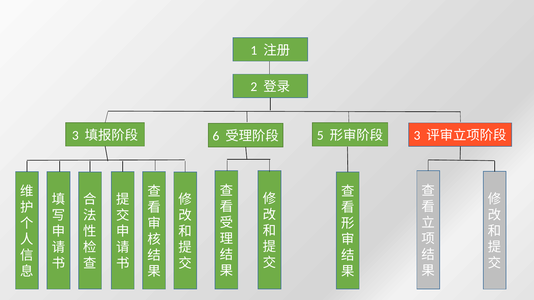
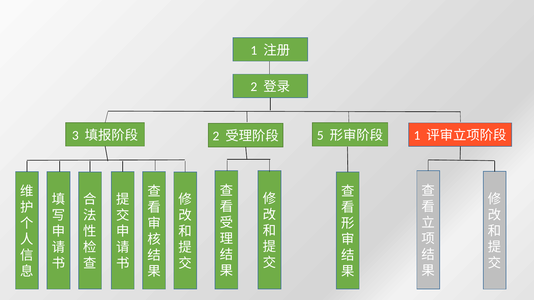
6 at (216, 136): 6 -> 2
3 at (417, 136): 3 -> 1
